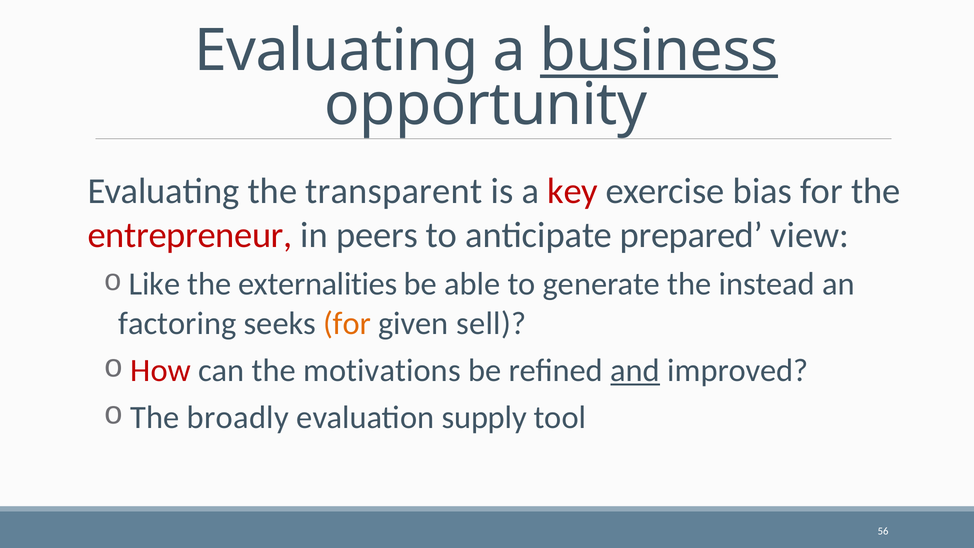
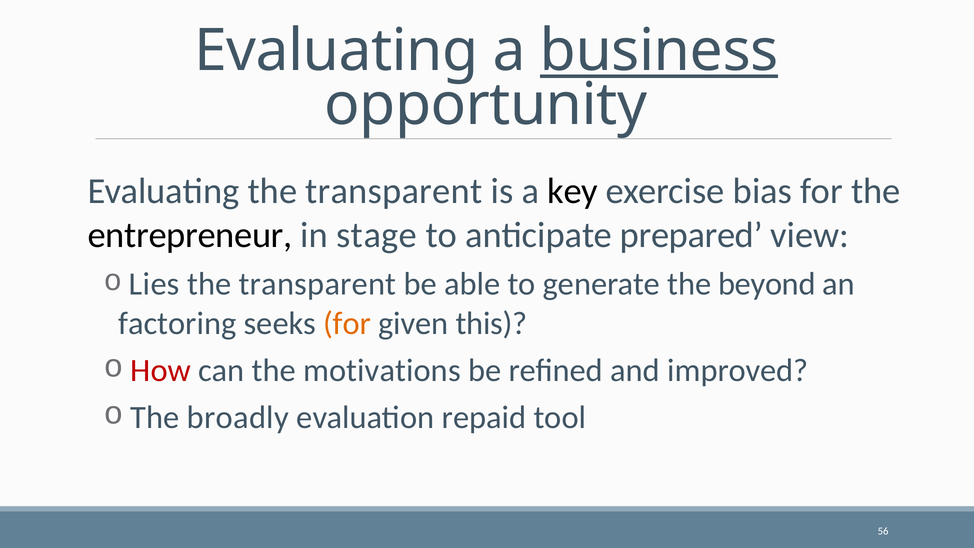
key colour: red -> black
entrepreneur colour: red -> black
peers: peers -> stage
Like: Like -> Lies
externalities at (318, 284): externalities -> transparent
instead: instead -> beyond
sell: sell -> this
and underline: present -> none
supply: supply -> repaid
